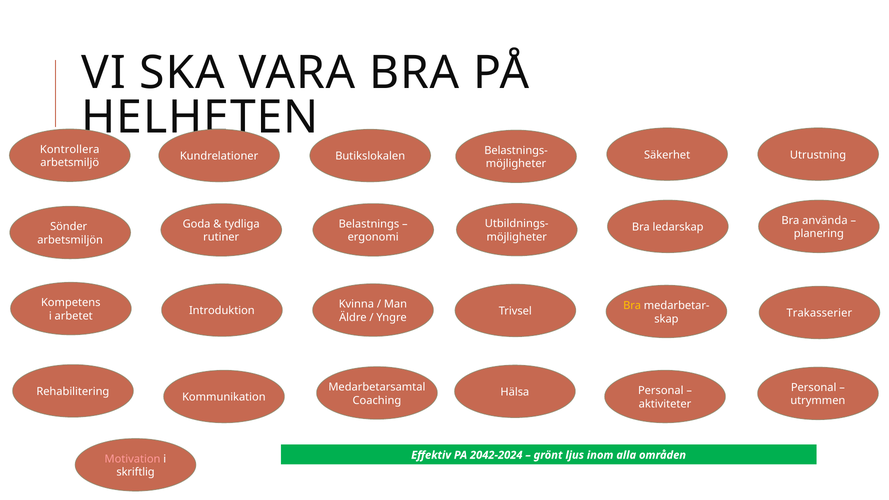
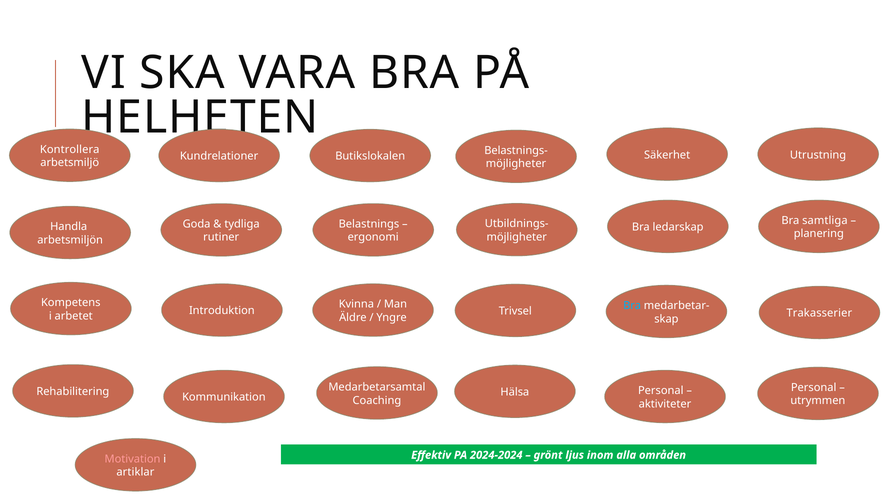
använda: använda -> samtliga
Sönder: Sönder -> Handla
Bra at (632, 306) colour: yellow -> light blue
2042-2024: 2042-2024 -> 2024-2024
skriftlig: skriftlig -> artiklar
